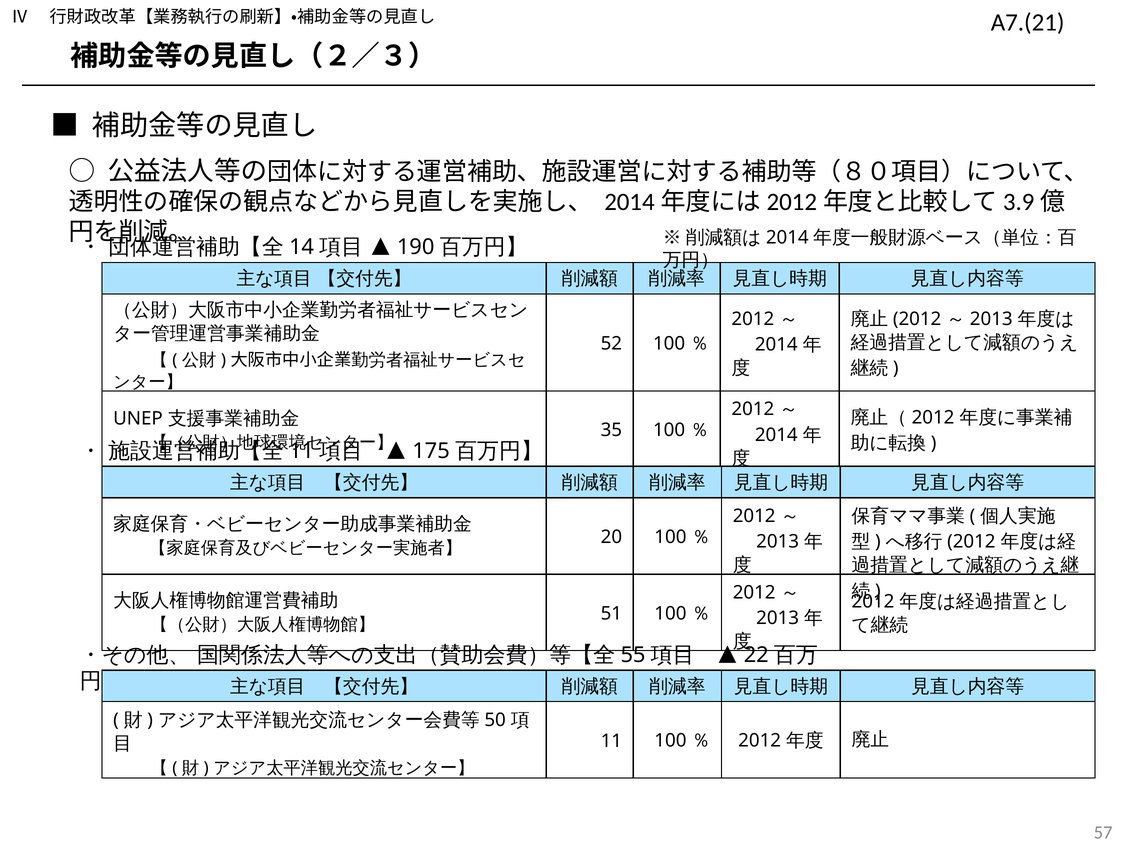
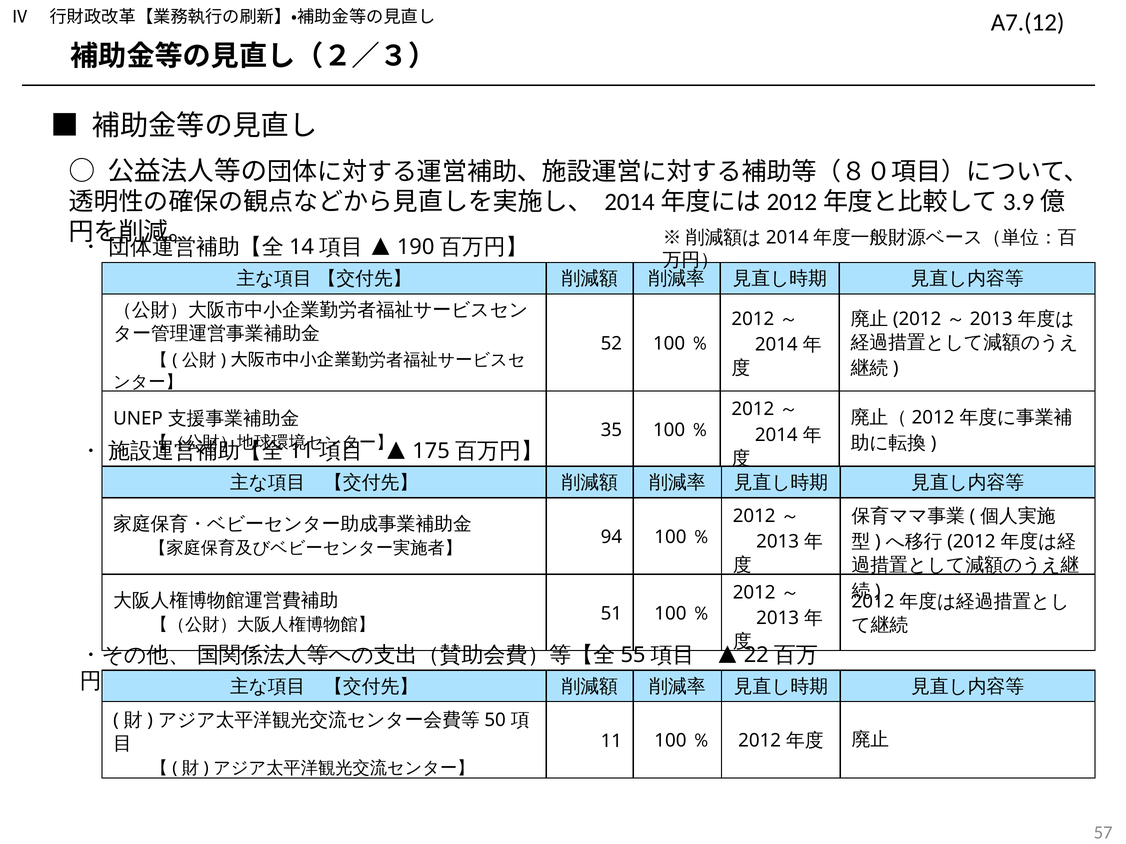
A7.(21: A7.(21 -> A7.(12
20: 20 -> 94
